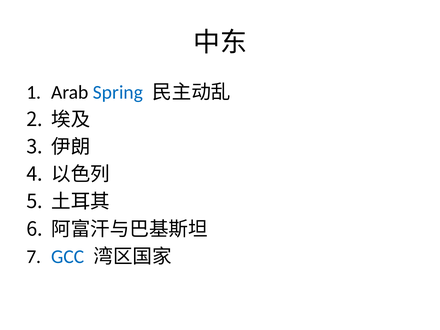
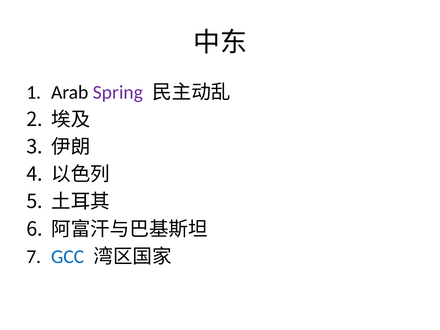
Spring colour: blue -> purple
